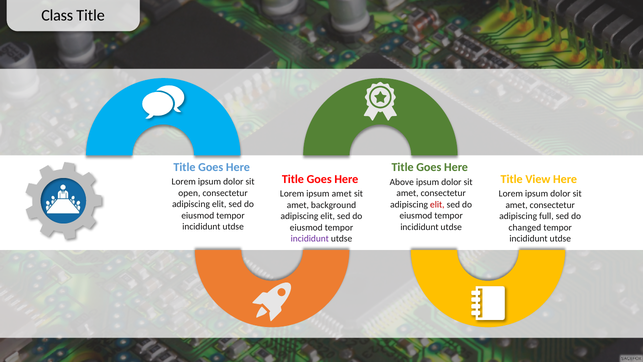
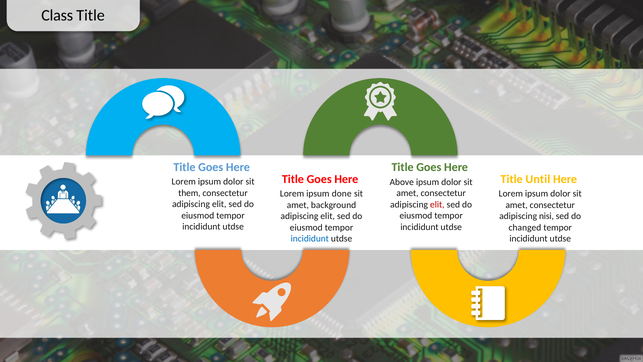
View: View -> Until
open: open -> them
ipsum amet: amet -> done
full: full -> nisi
incididunt at (310, 239) colour: purple -> blue
